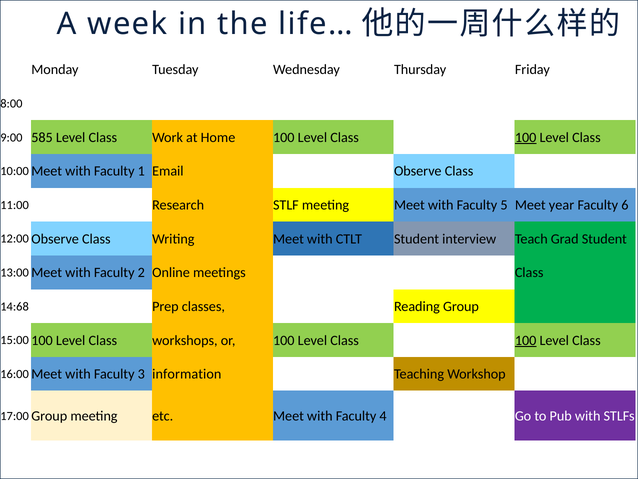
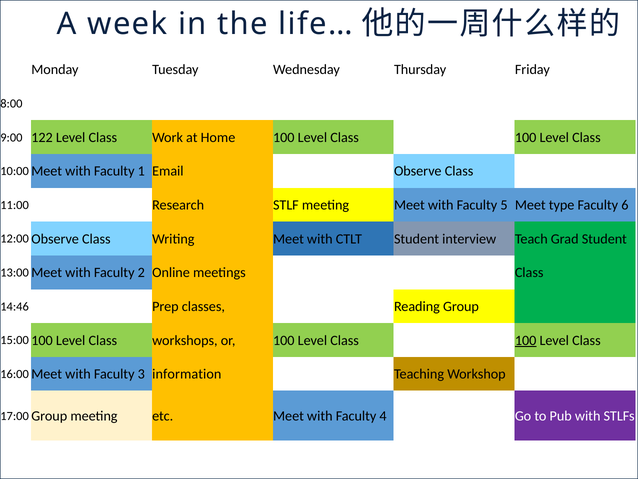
585: 585 -> 122
100 at (526, 137) underline: present -> none
year: year -> type
14:68: 14:68 -> 14:46
